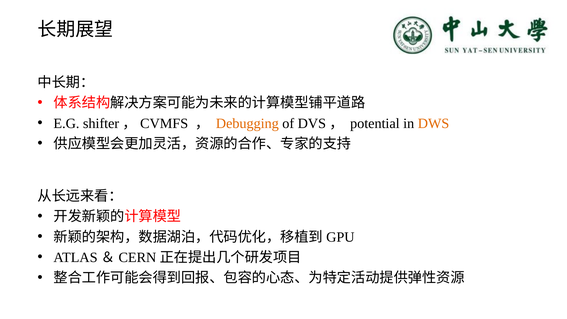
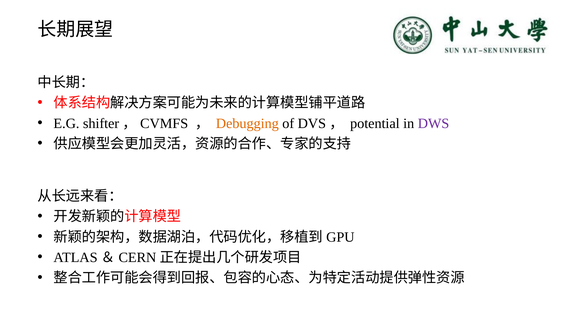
DWS colour: orange -> purple
